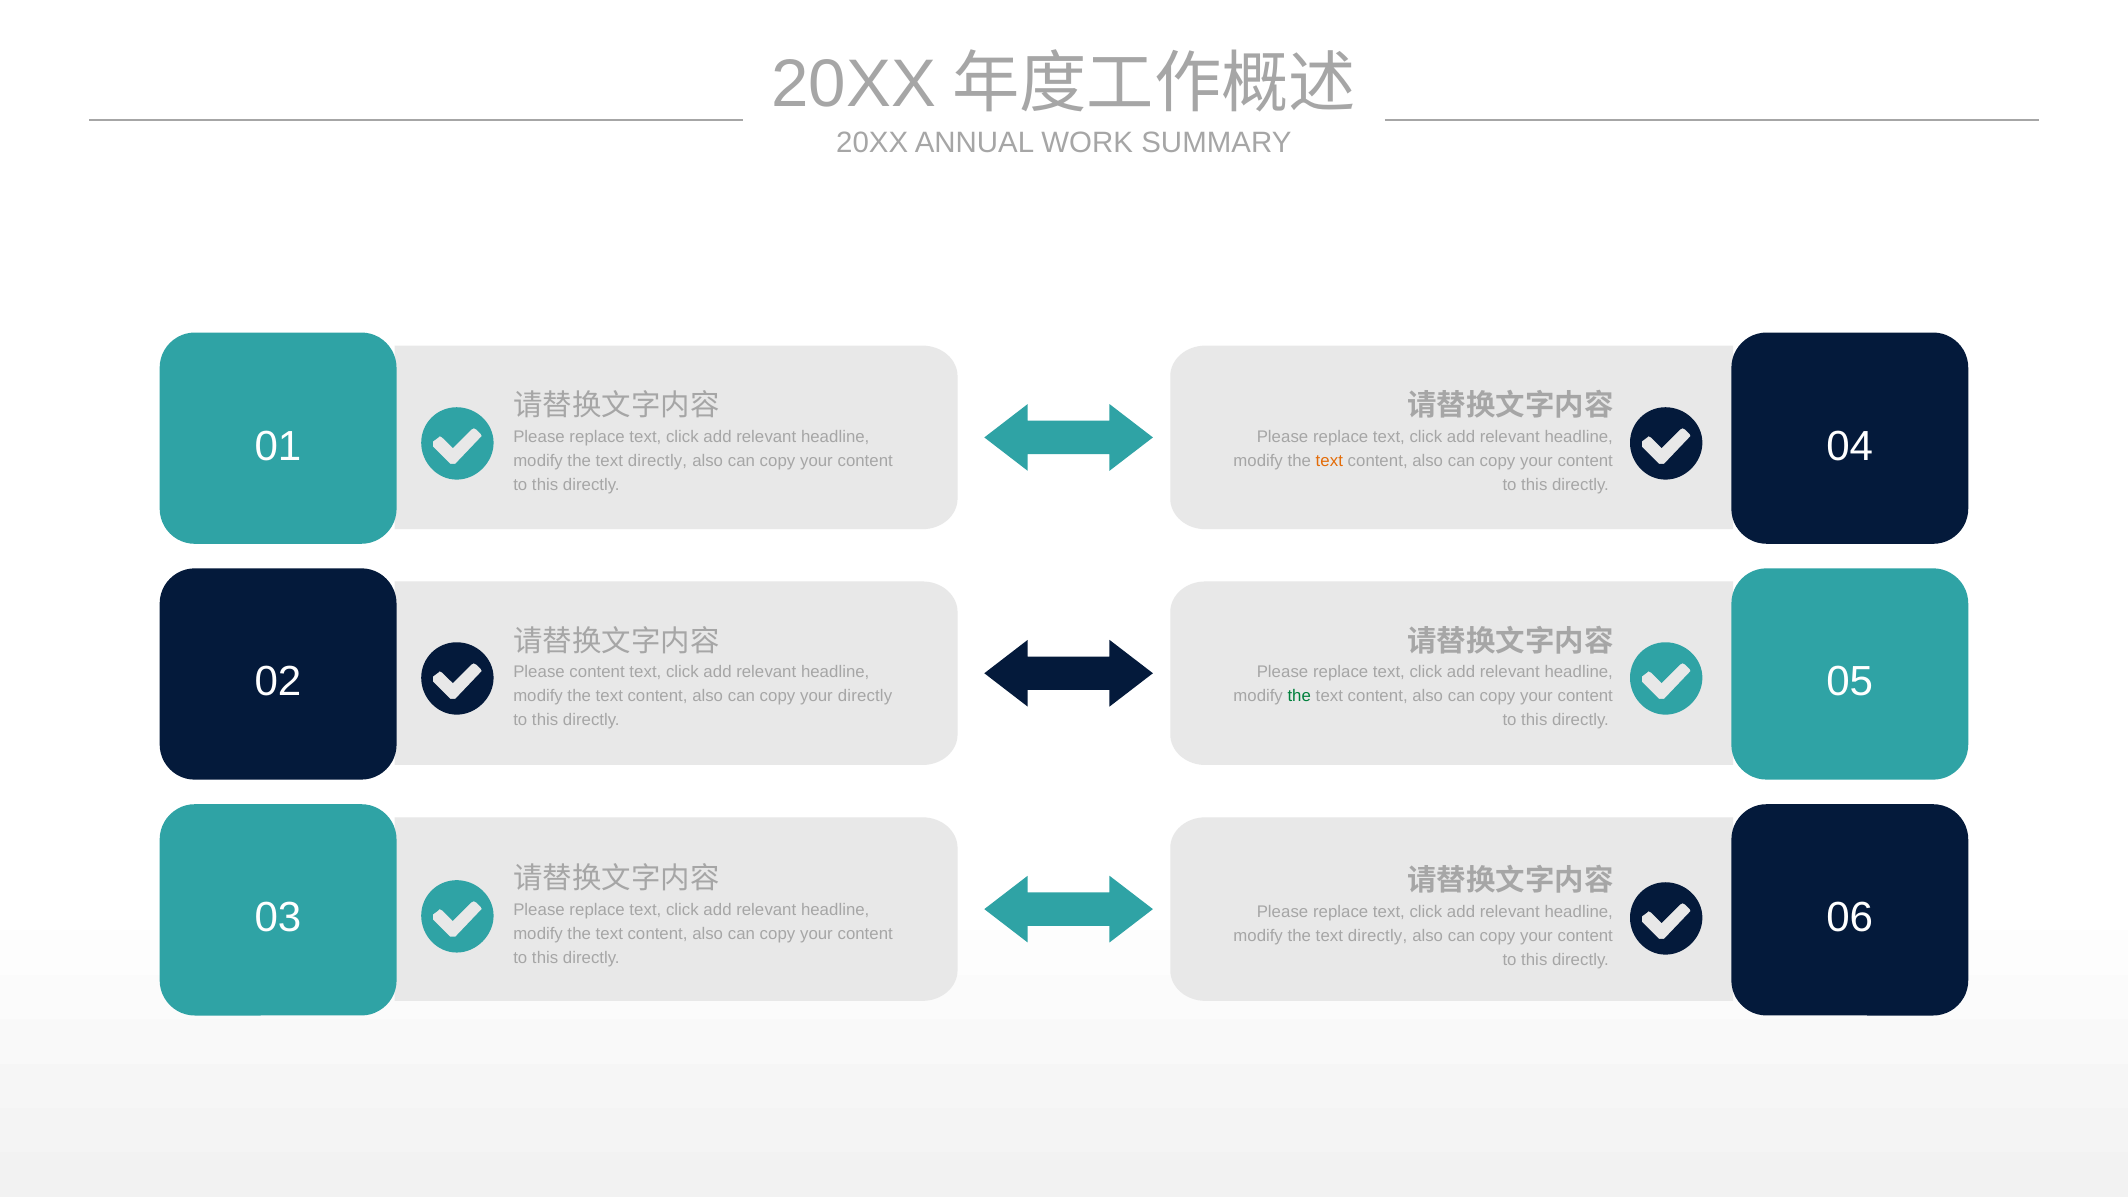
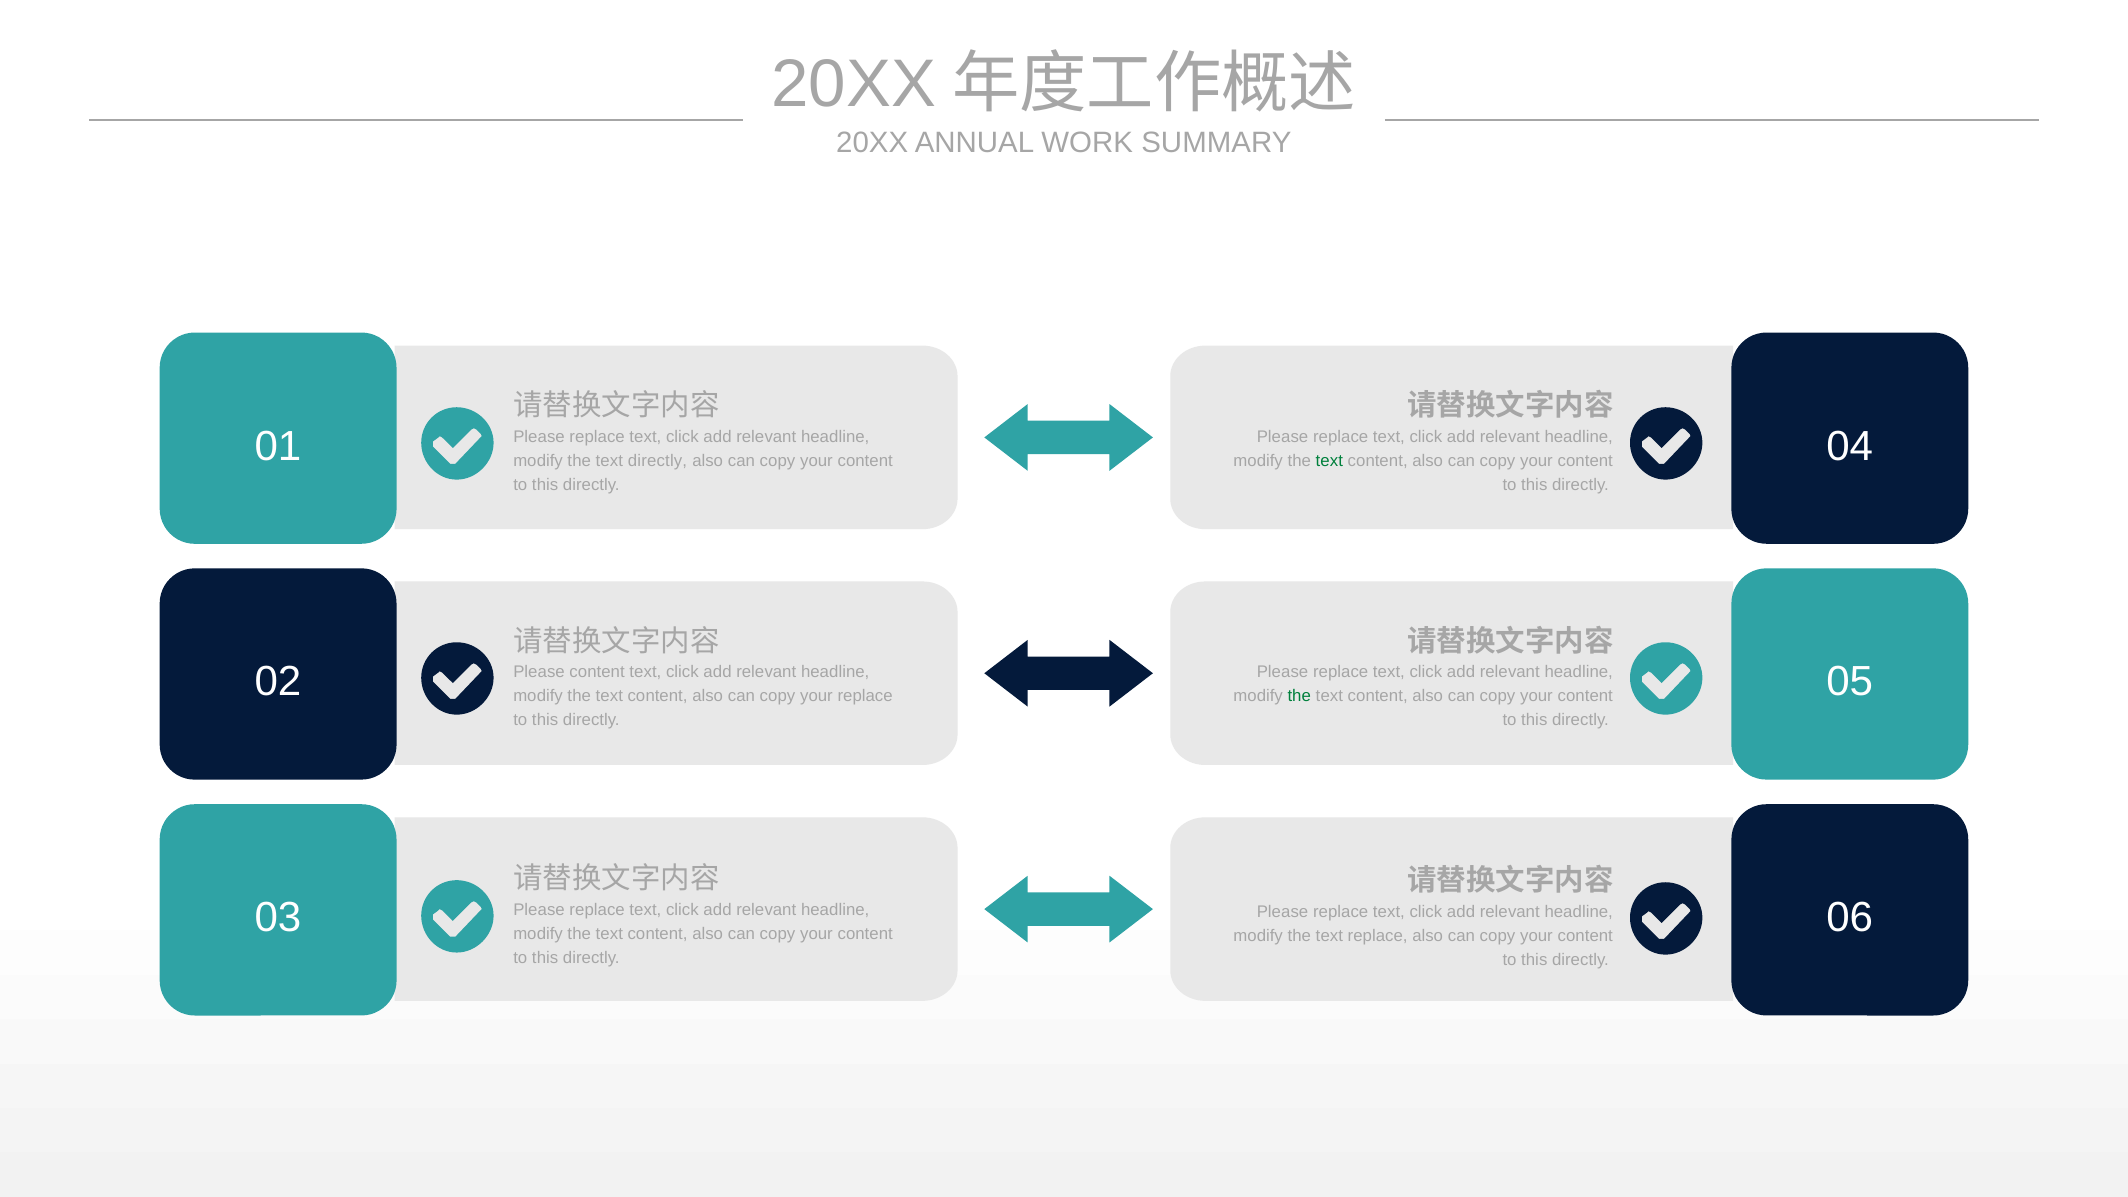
text at (1329, 461) colour: orange -> green
your directly: directly -> replace
directly at (1378, 936): directly -> replace
